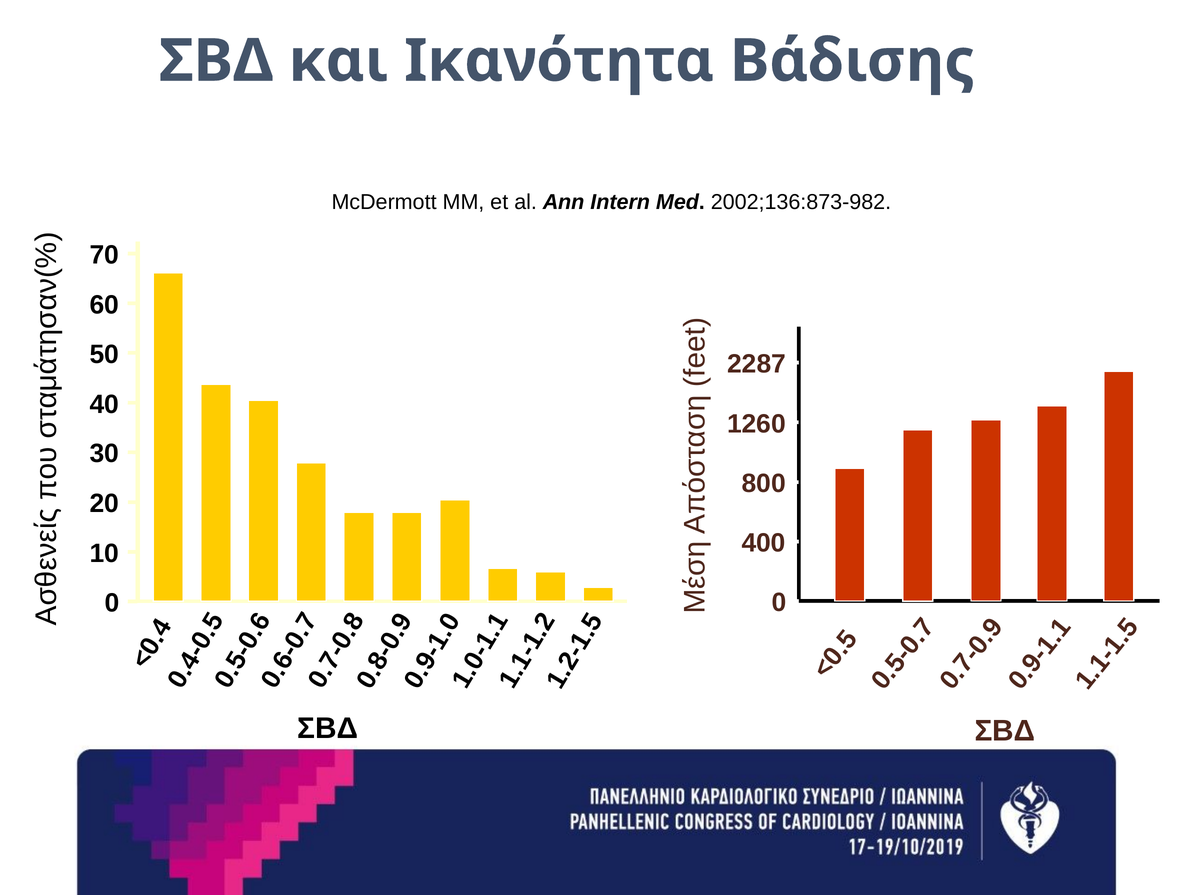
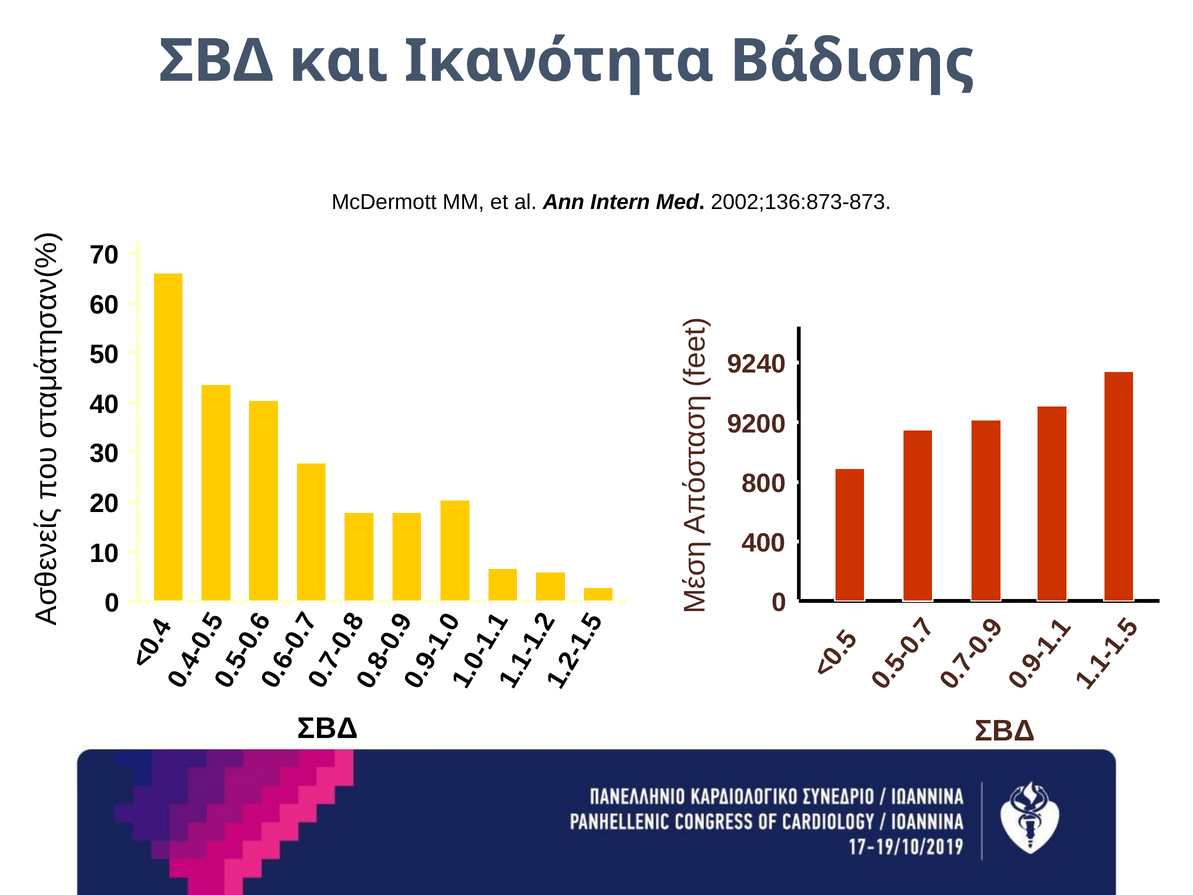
2002;136:873-982: 2002;136:873-982 -> 2002;136:873-873
2287: 2287 -> 9240
1260: 1260 -> 9200
